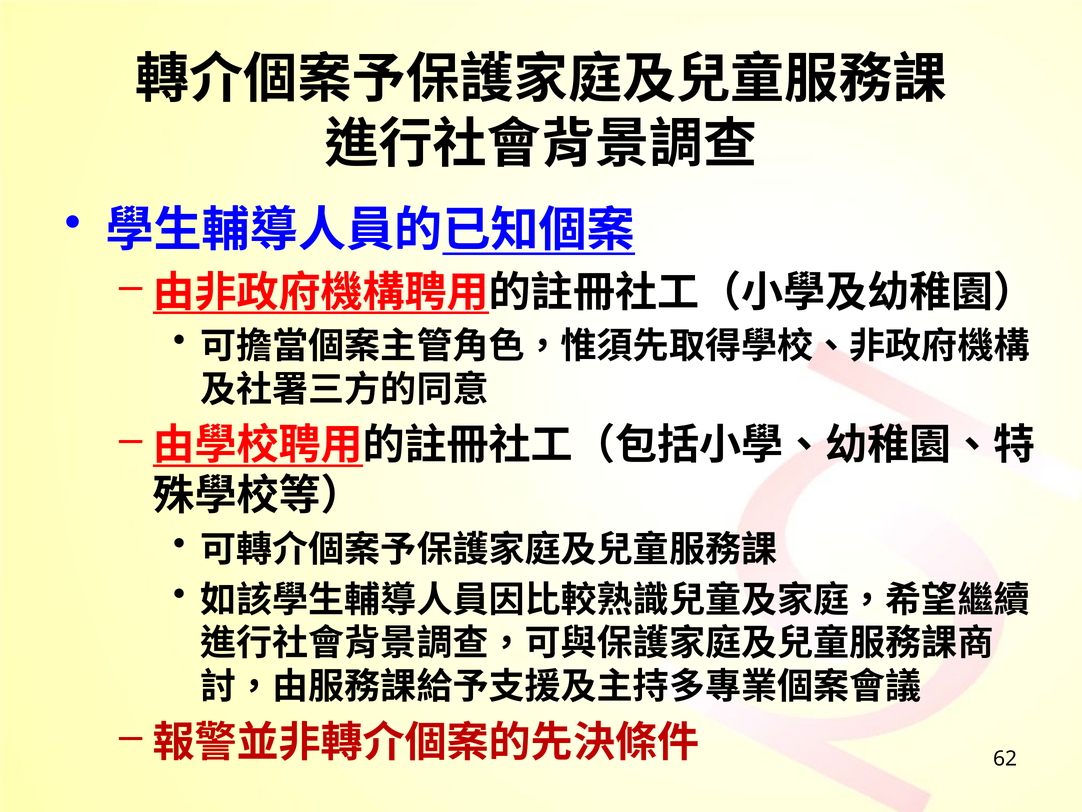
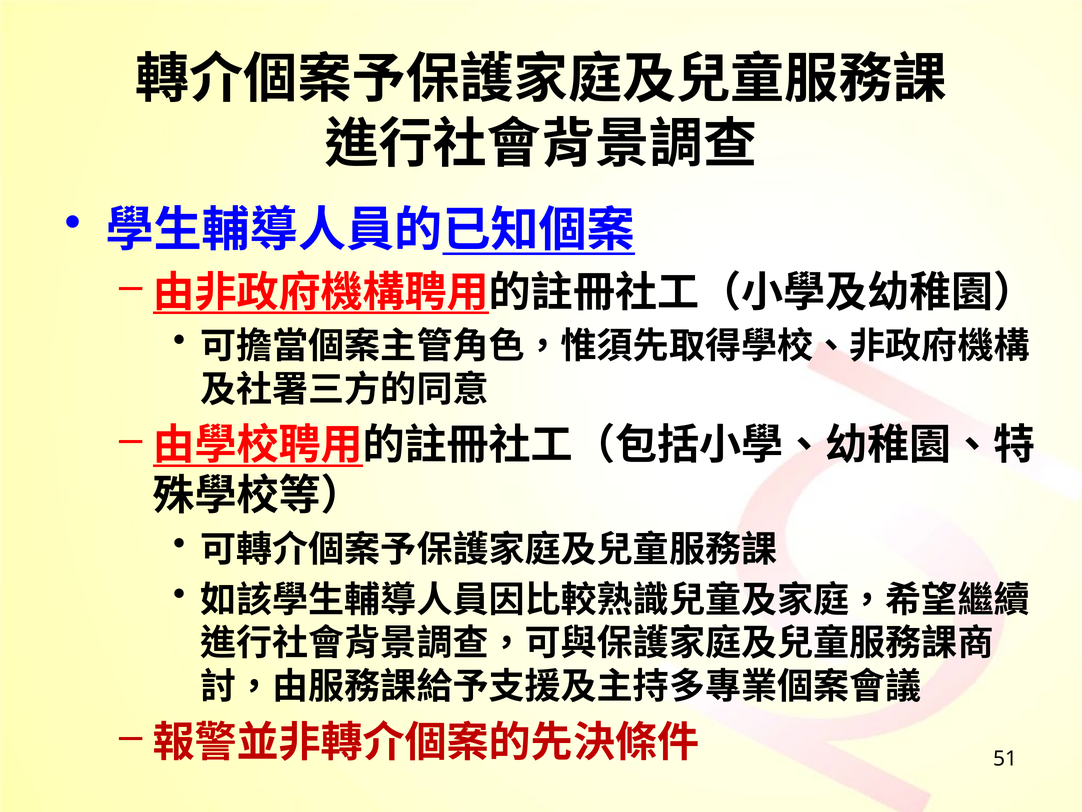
62: 62 -> 51
